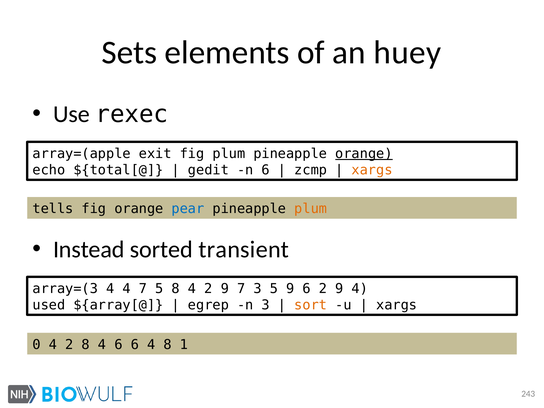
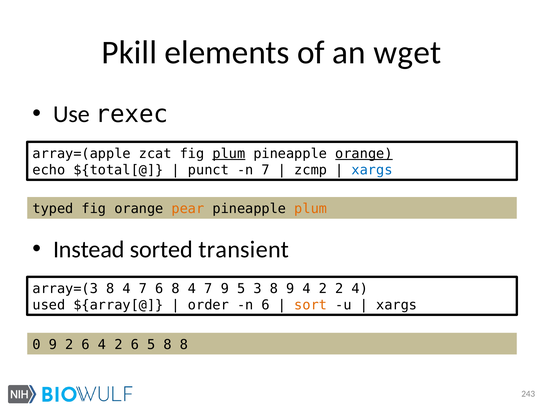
Sets: Sets -> Pkill
huey: huey -> wget
exit: exit -> zcat
plum at (229, 154) underline: none -> present
gedit: gedit -> punct
n 6: 6 -> 7
xargs at (372, 170) colour: orange -> blue
tells: tells -> typed
pear colour: blue -> orange
array=(3 4: 4 -> 8
7 5: 5 -> 6
2 at (208, 289): 2 -> 7
9 7: 7 -> 5
3 5: 5 -> 8
9 6: 6 -> 4
9 at (339, 289): 9 -> 2
egrep: egrep -> order
n 3: 3 -> 6
0 4: 4 -> 9
8 at (86, 345): 8 -> 6
6 at (118, 345): 6 -> 2
6 4: 4 -> 5
8 1: 1 -> 8
